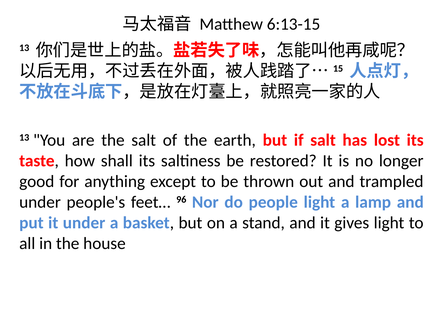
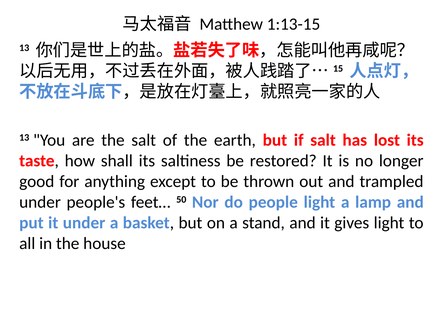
6:13-15: 6:13-15 -> 1:13-15
96: 96 -> 50
